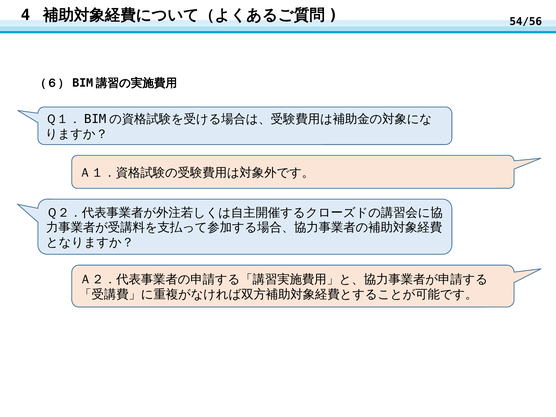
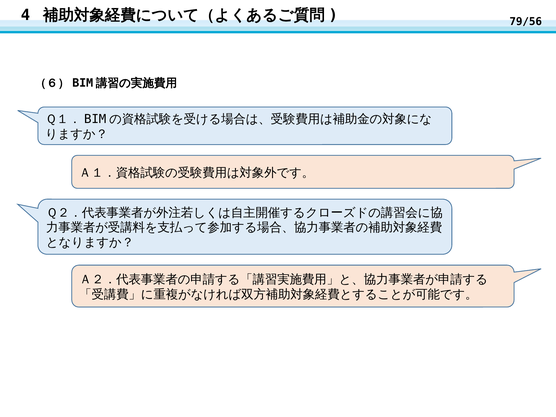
54/56: 54/56 -> 79/56
